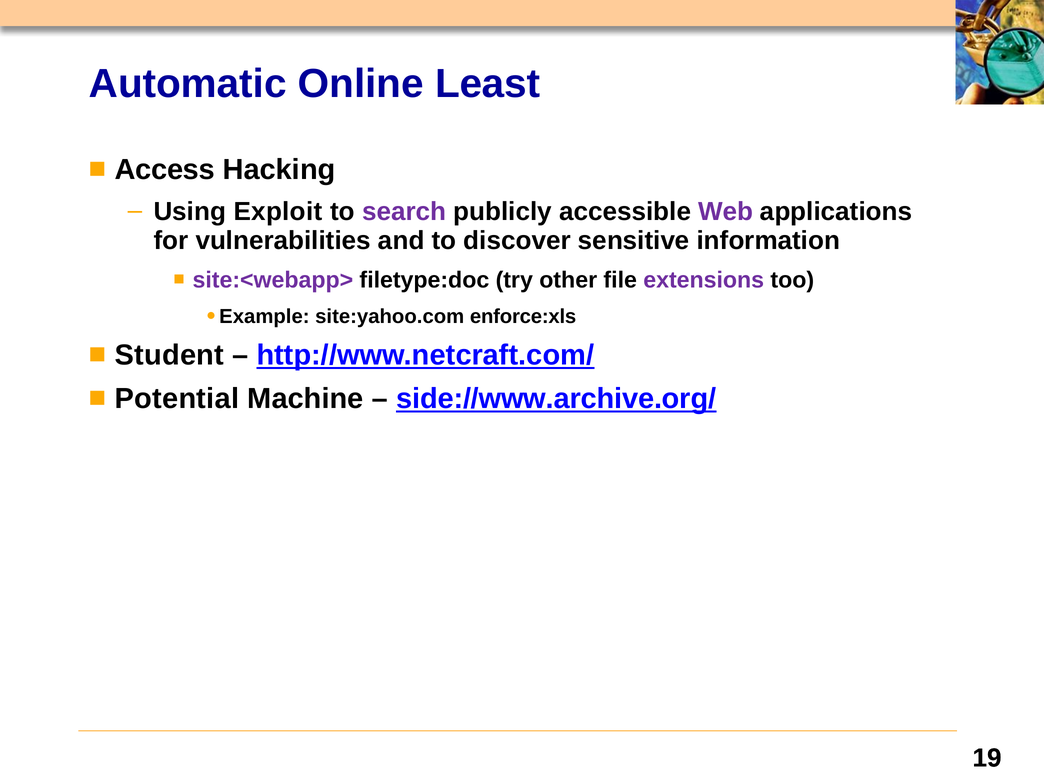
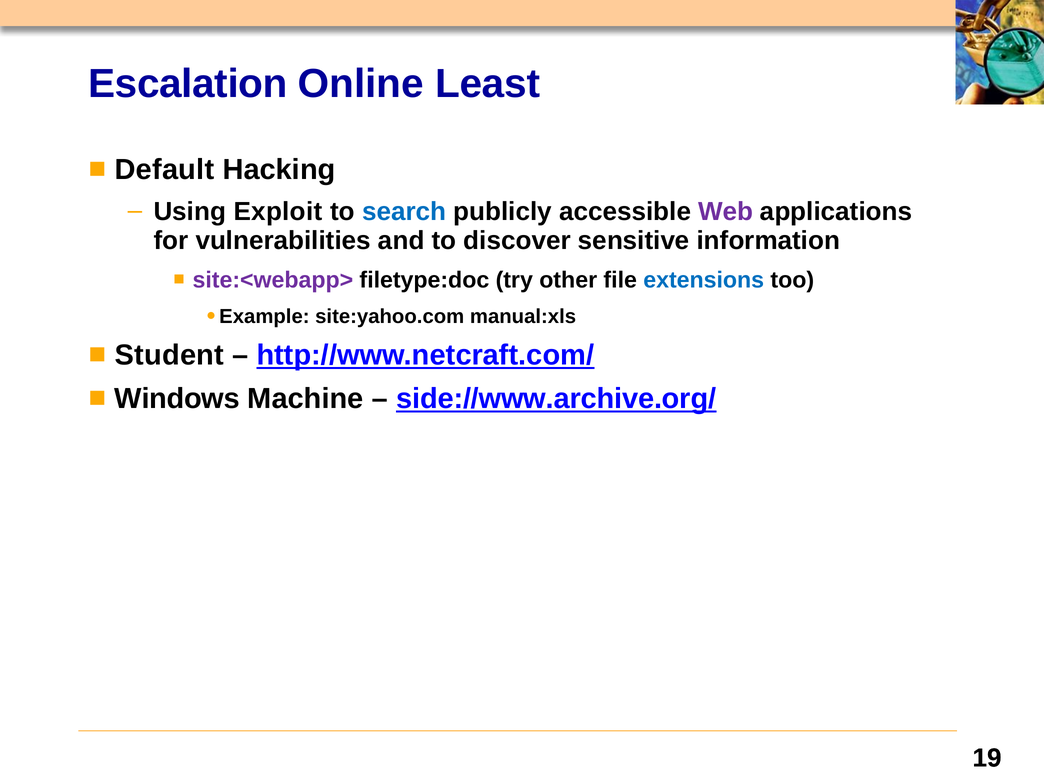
Automatic: Automatic -> Escalation
Access: Access -> Default
search colour: purple -> blue
extensions colour: purple -> blue
enforce:xls: enforce:xls -> manual:xls
Potential: Potential -> Windows
